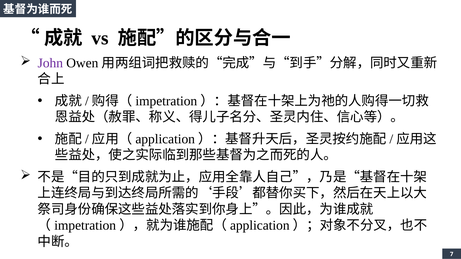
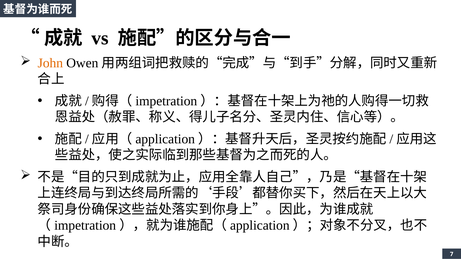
John colour: purple -> orange
